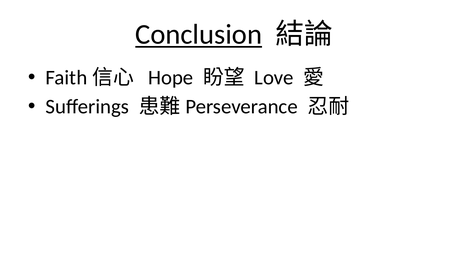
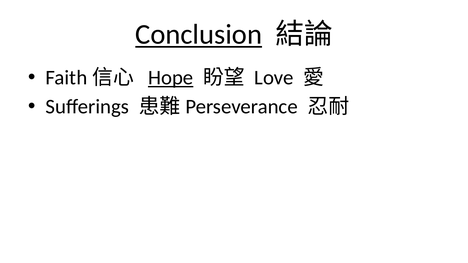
Hope underline: none -> present
